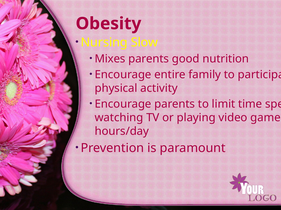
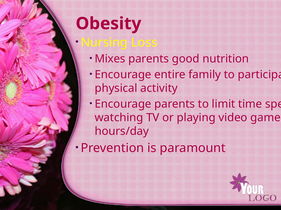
Slow: Slow -> Loss
